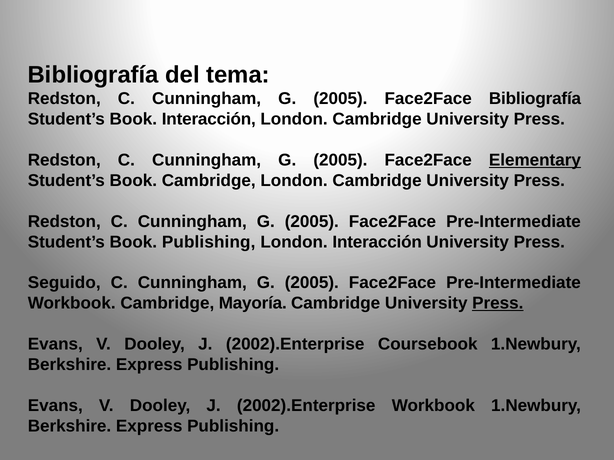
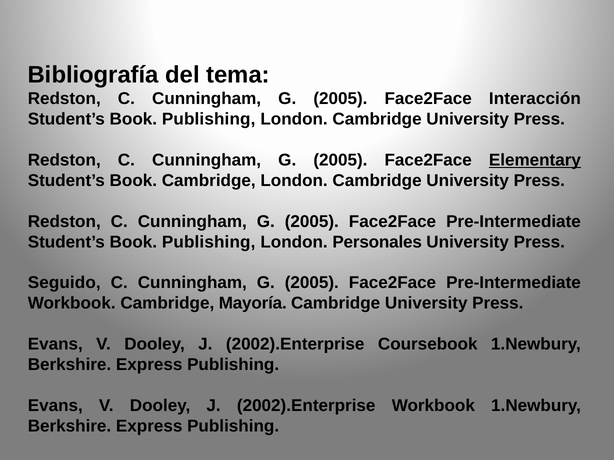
Face2Face Bibliografía: Bibliografía -> Interacción
Interacción at (209, 119): Interacción -> Publishing
London Interacción: Interacción -> Personales
Press at (498, 304) underline: present -> none
